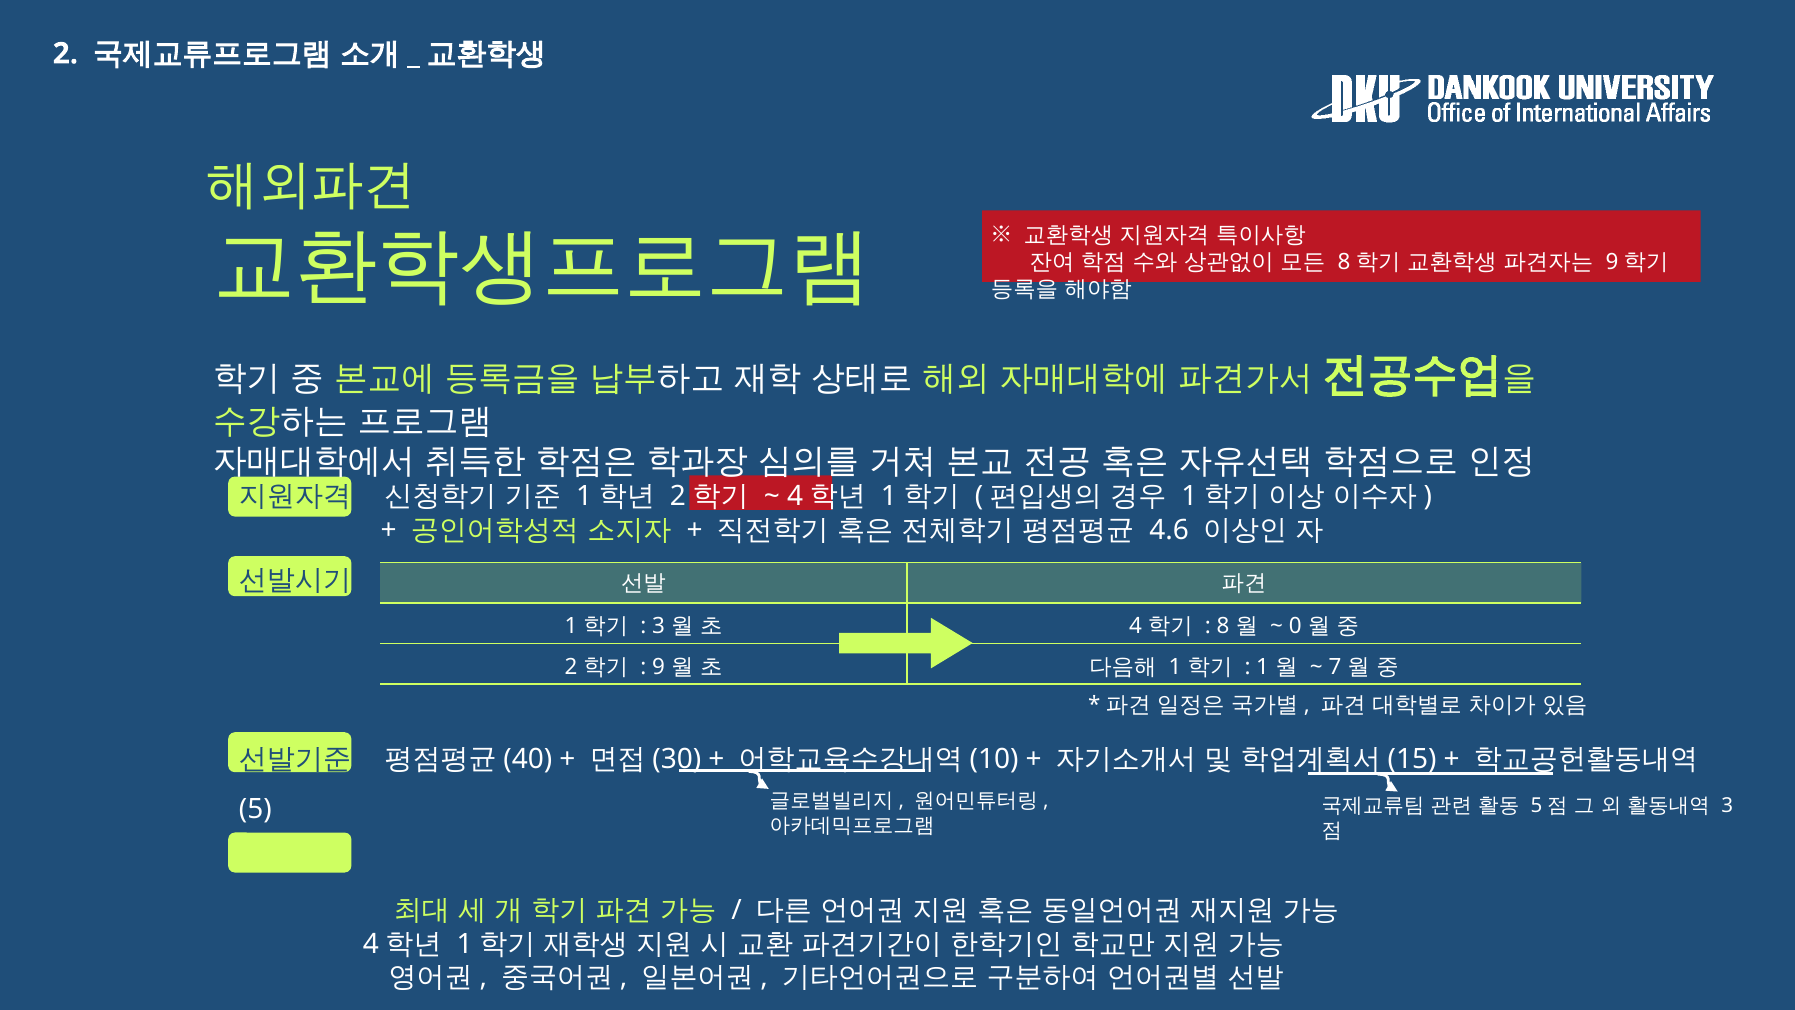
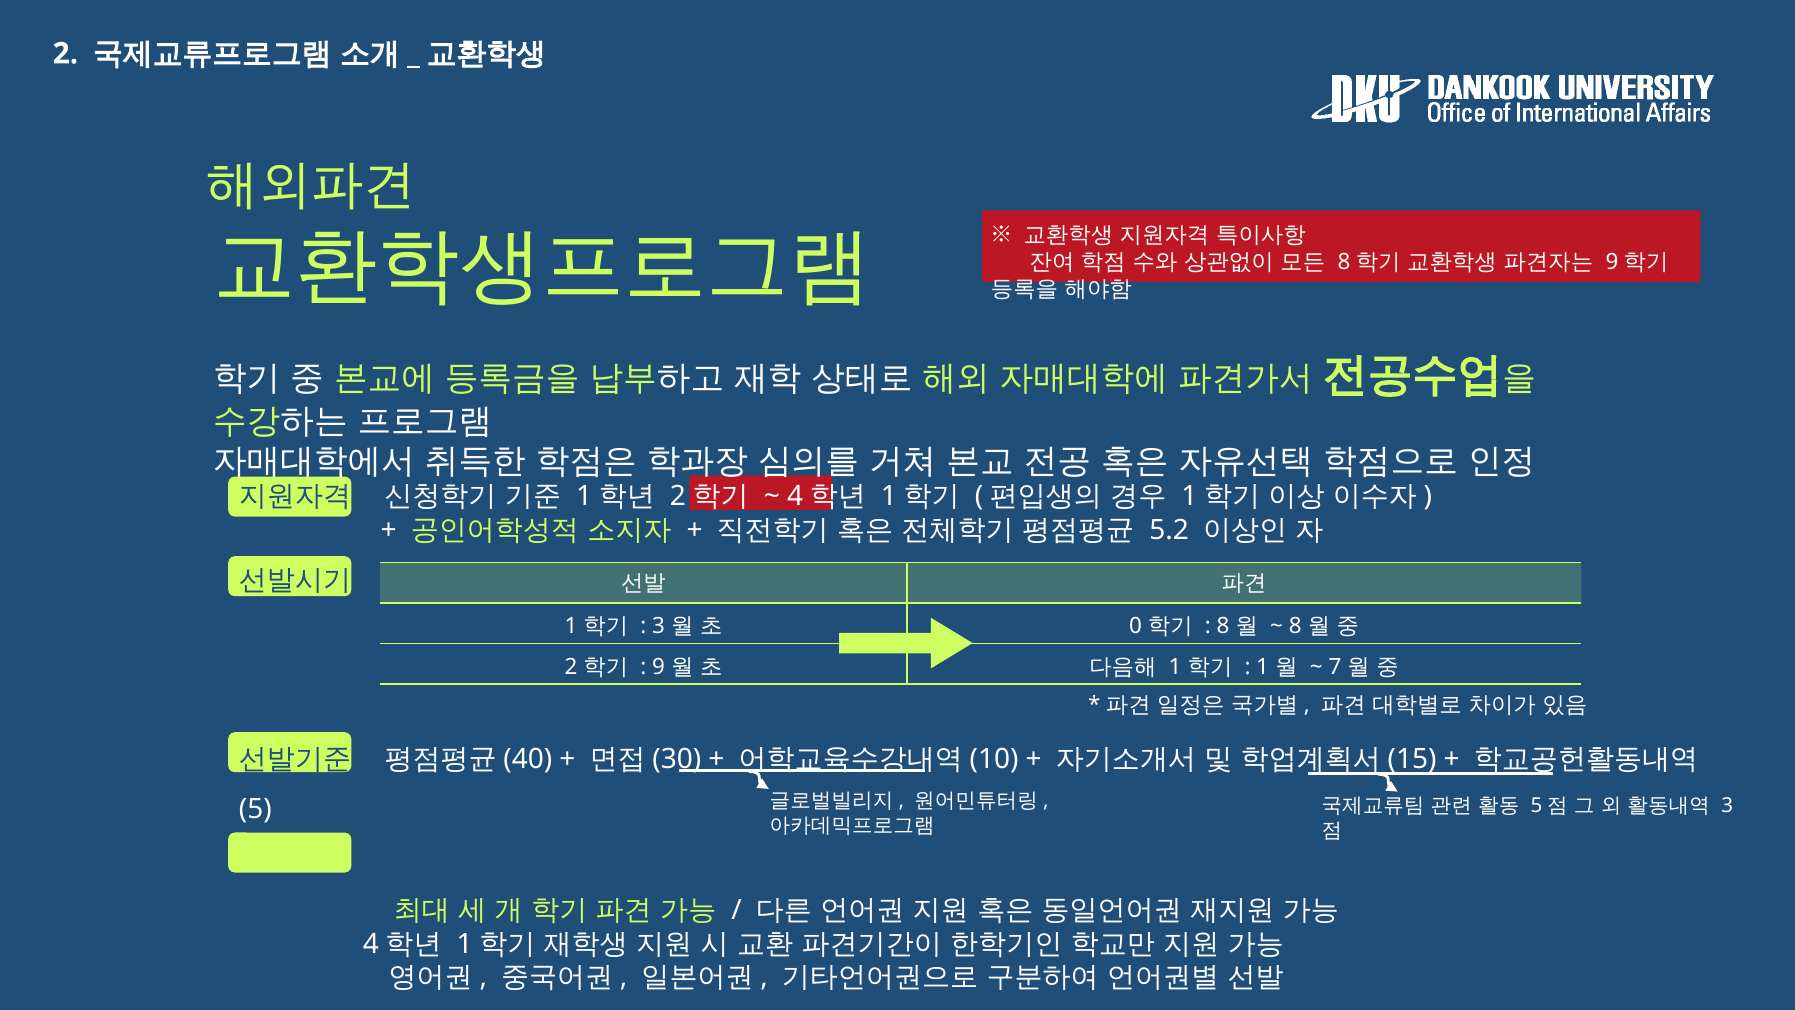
4.6: 4.6 -> 5.2
4: 4 -> 0
0 at (1295, 626): 0 -> 8
